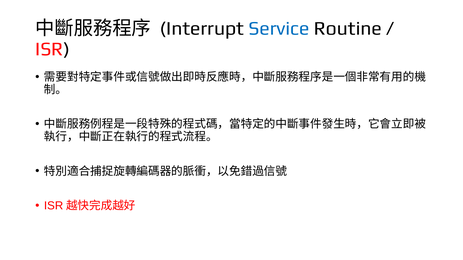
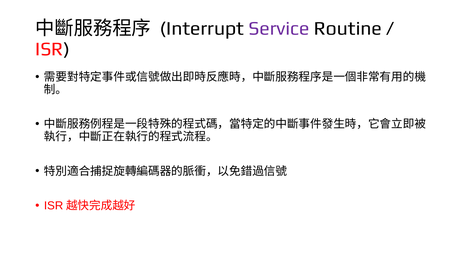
Service colour: blue -> purple
